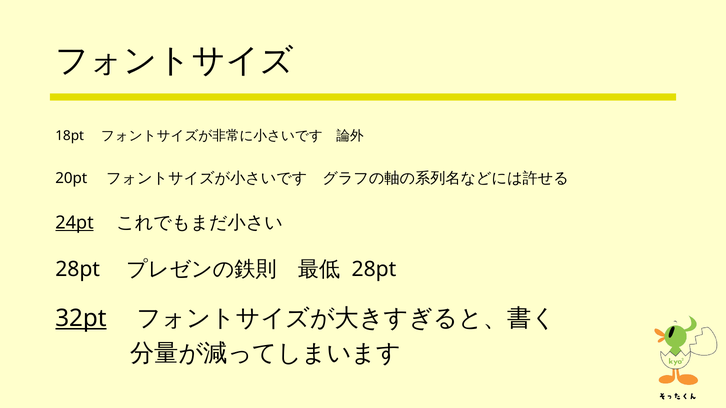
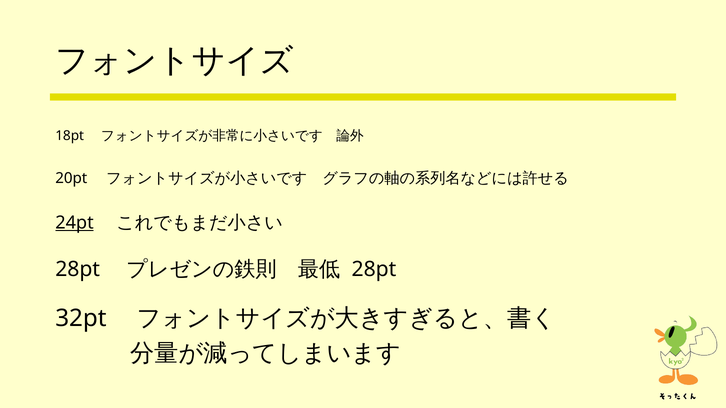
32pt underline: present -> none
